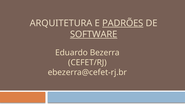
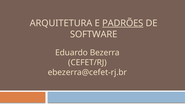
SOFTWARE underline: present -> none
